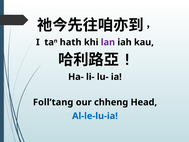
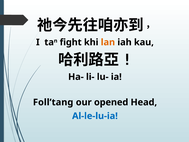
hath: hath -> fight
lan colour: purple -> orange
chheng: chheng -> opened
